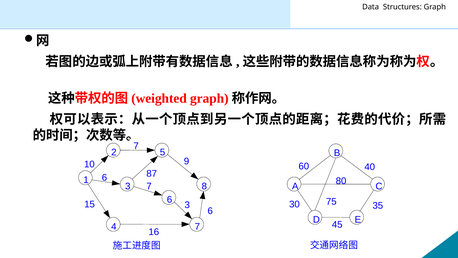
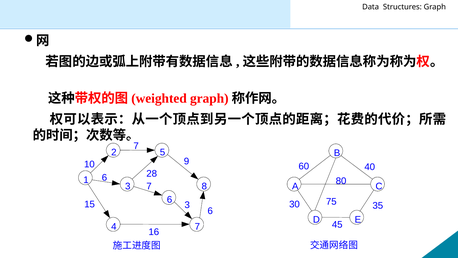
87: 87 -> 28
